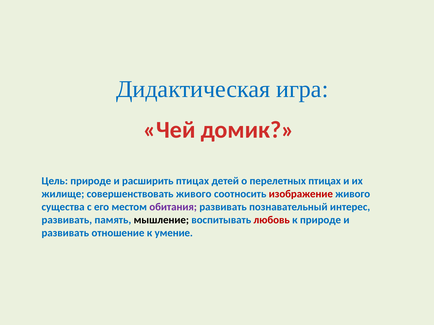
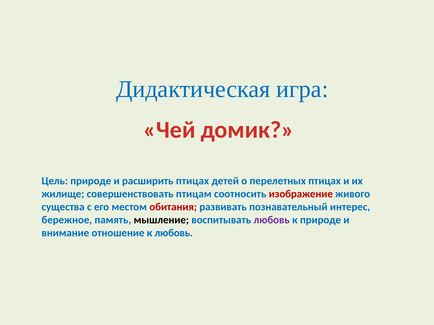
совершенствовать живого: живого -> птицам
обитания colour: purple -> red
развивать at (67, 220): развивать -> бережное
любовь at (272, 220) colour: red -> purple
развивать at (65, 233): развивать -> внимание
к умение: умение -> любовь
